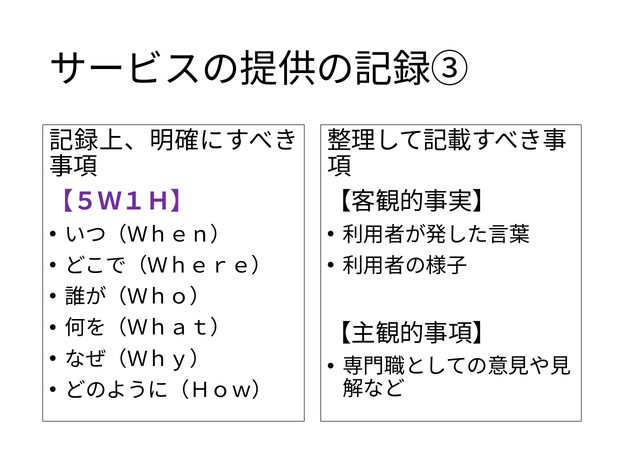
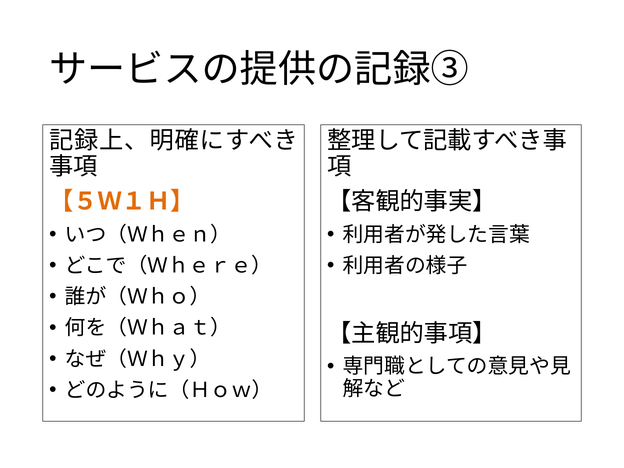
【５Ｗ１Ｈ】 colour: purple -> orange
